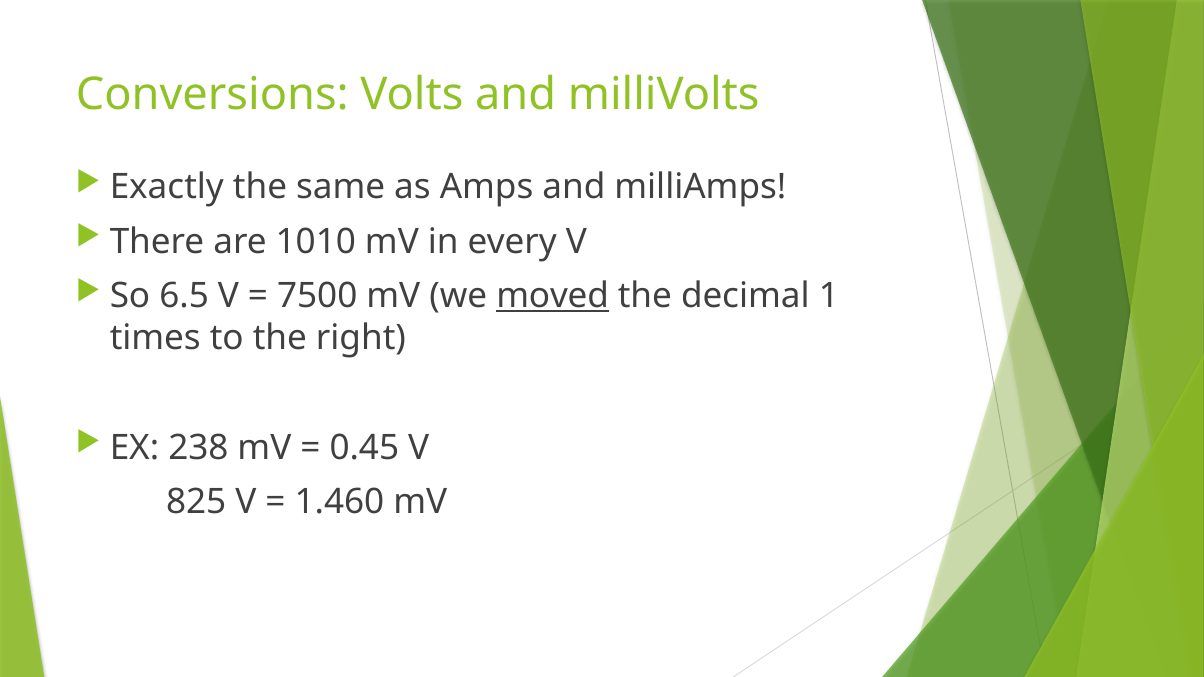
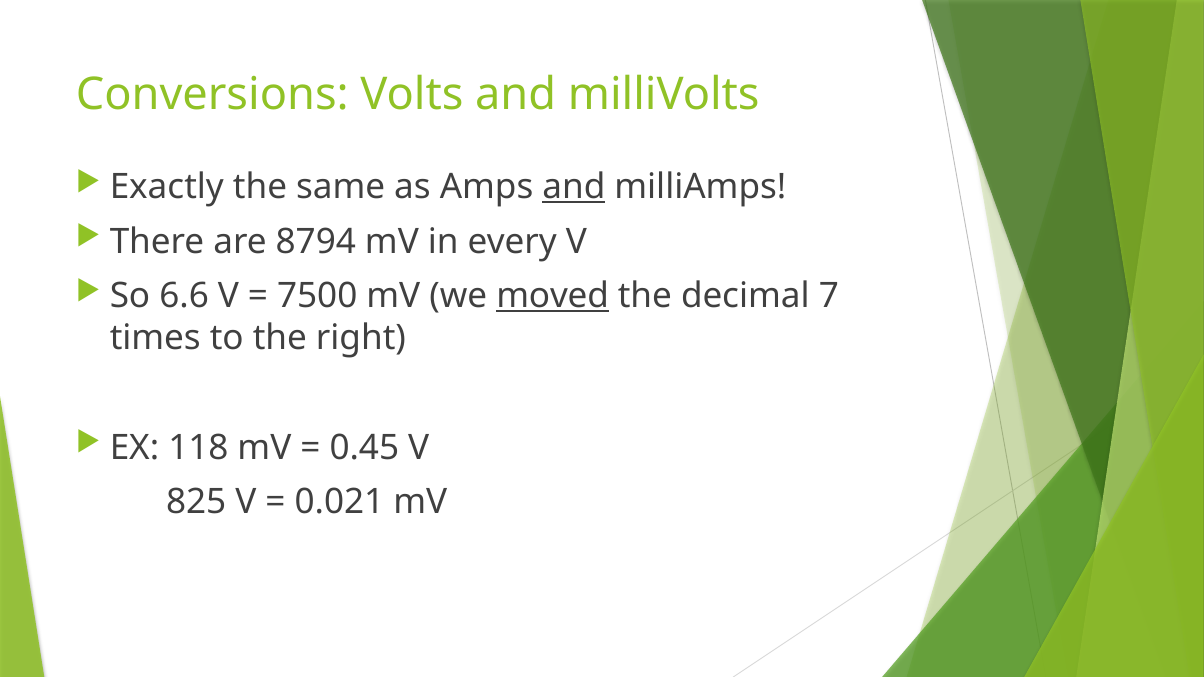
and at (574, 187) underline: none -> present
1010: 1010 -> 8794
6.5: 6.5 -> 6.6
1: 1 -> 7
238: 238 -> 118
1.460: 1.460 -> 0.021
